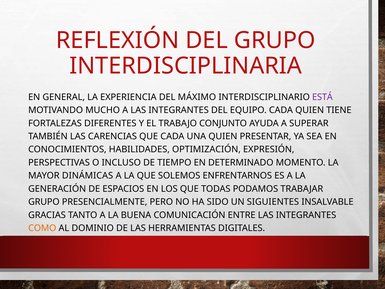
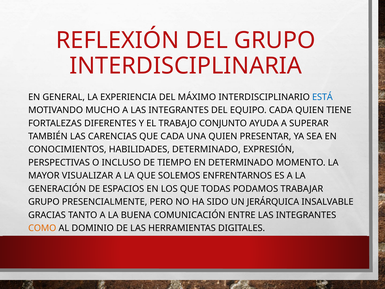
ESTÁ colour: purple -> blue
HABILIDADES OPTIMIZACIÓN: OPTIMIZACIÓN -> DETERMINADO
DINÁMICAS: DINÁMICAS -> VISUALIZAR
SIGUIENTES: SIGUIENTES -> JERÁRQUICA
